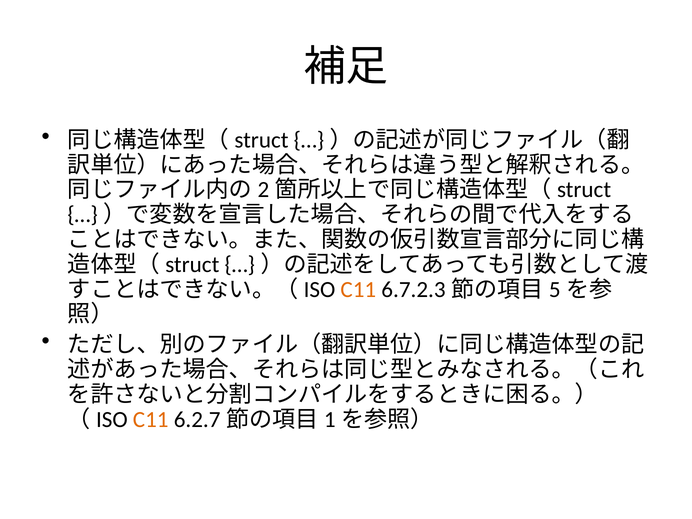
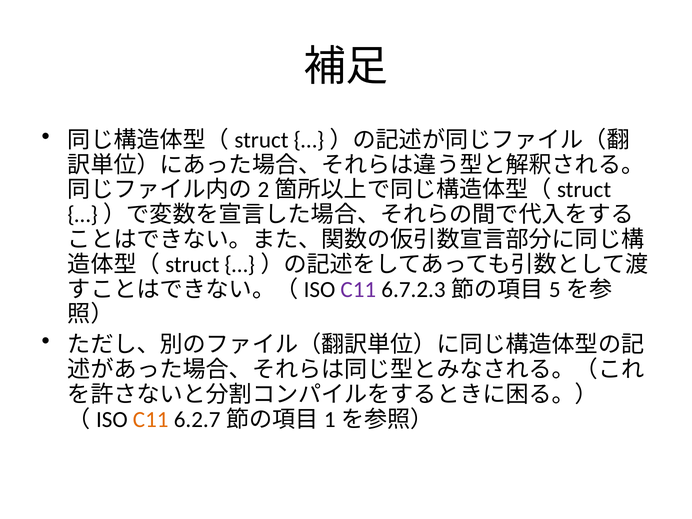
C11 at (358, 289) colour: orange -> purple
